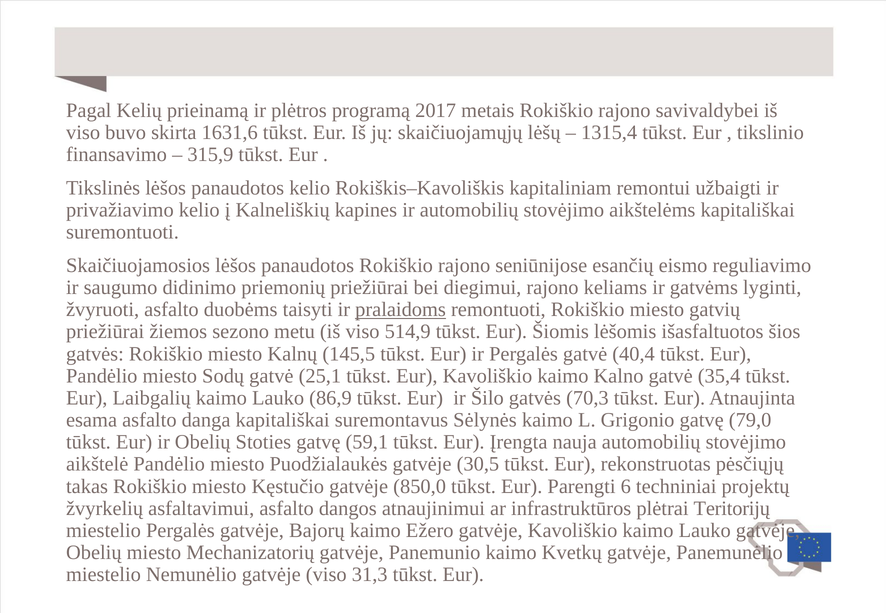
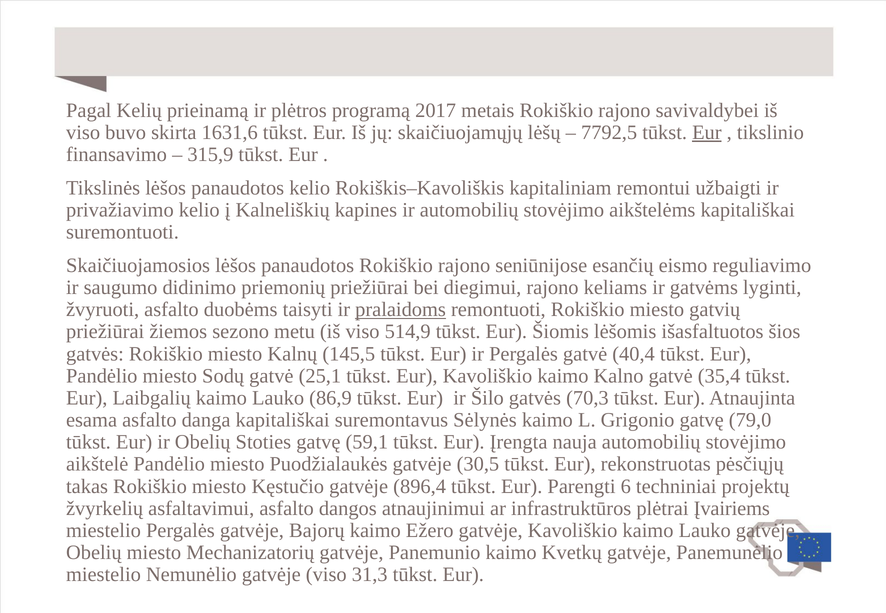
1315,4: 1315,4 -> 7792,5
Eur at (707, 133) underline: none -> present
850,0: 850,0 -> 896,4
Teritorijų: Teritorijų -> Įvairiems
